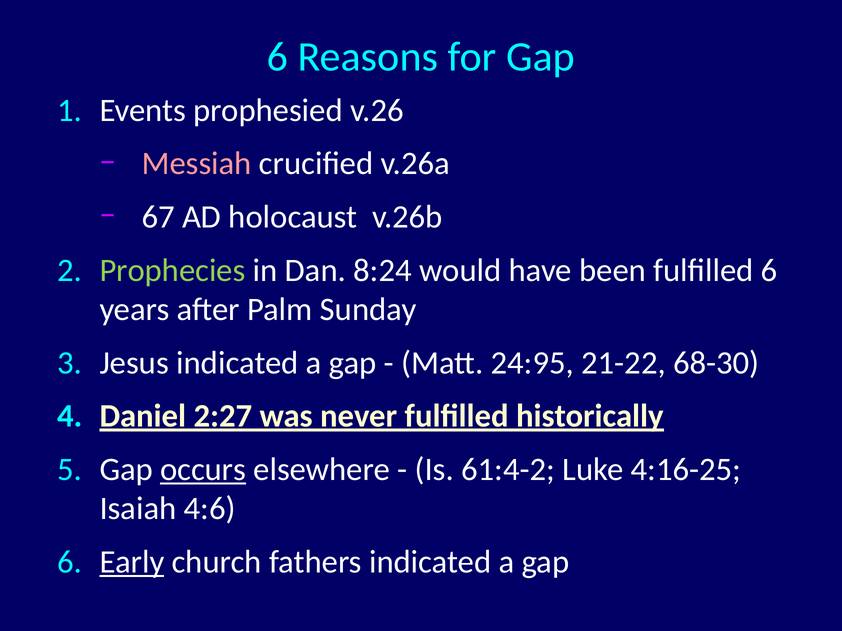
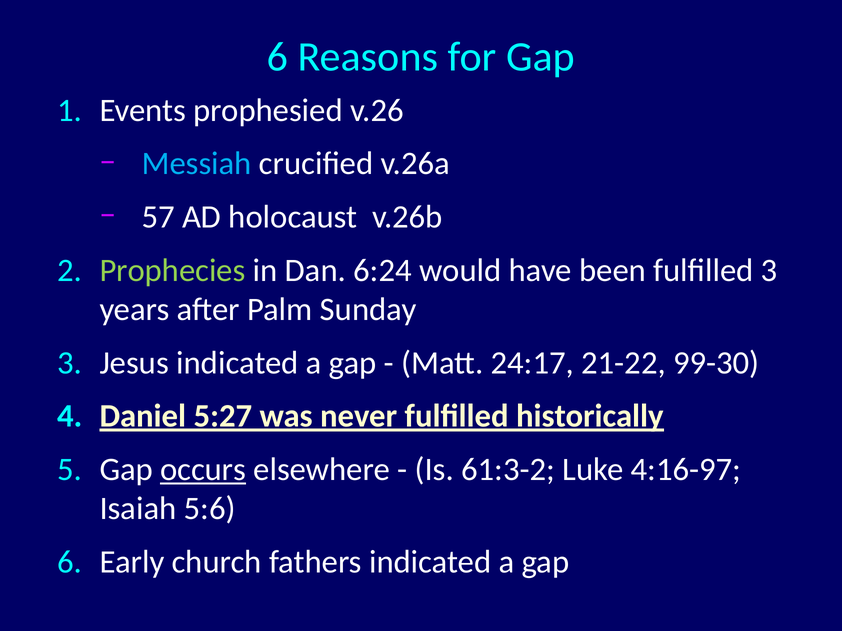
Messiah colour: pink -> light blue
67: 67 -> 57
8:24: 8:24 -> 6:24
fulfilled 6: 6 -> 3
24:95: 24:95 -> 24:17
68-30: 68-30 -> 99-30
2:27: 2:27 -> 5:27
61:4-2: 61:4-2 -> 61:3-2
4:16-25: 4:16-25 -> 4:16-97
4:6: 4:6 -> 5:6
Early underline: present -> none
